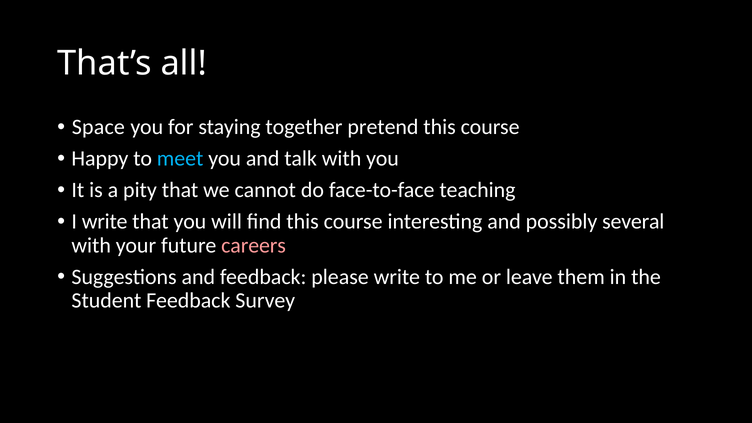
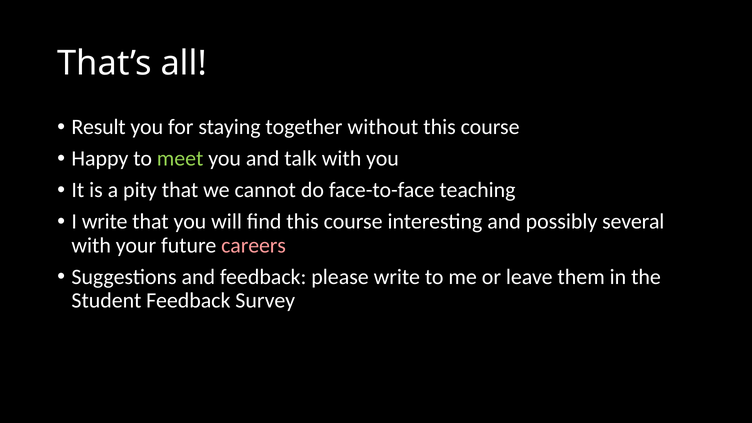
Space: Space -> Result
pretend: pretend -> without
meet colour: light blue -> light green
